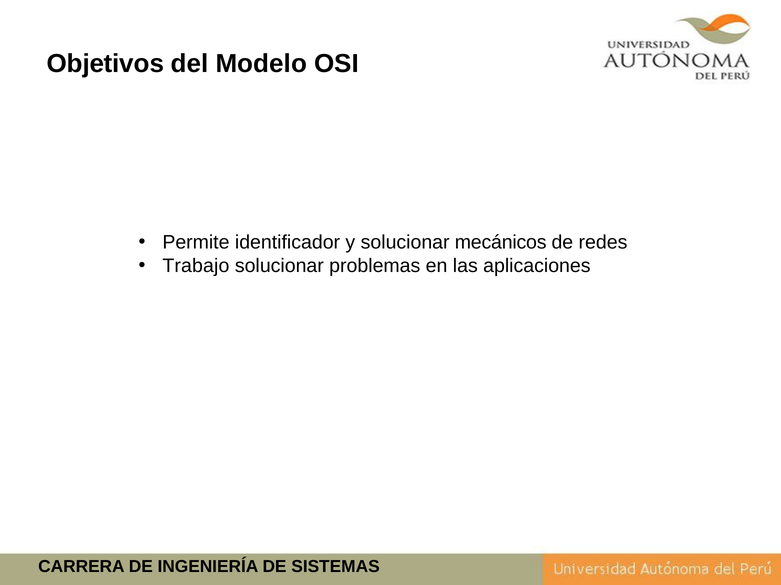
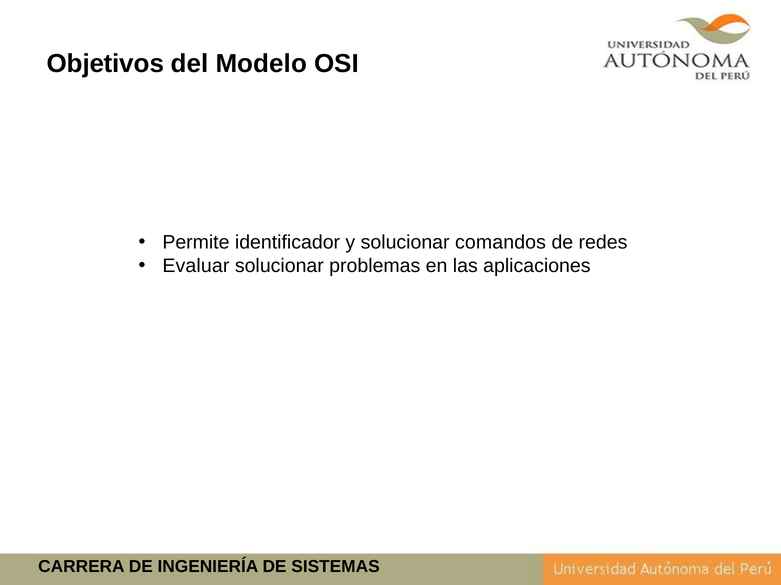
mecánicos: mecánicos -> comandos
Trabajo: Trabajo -> Evaluar
